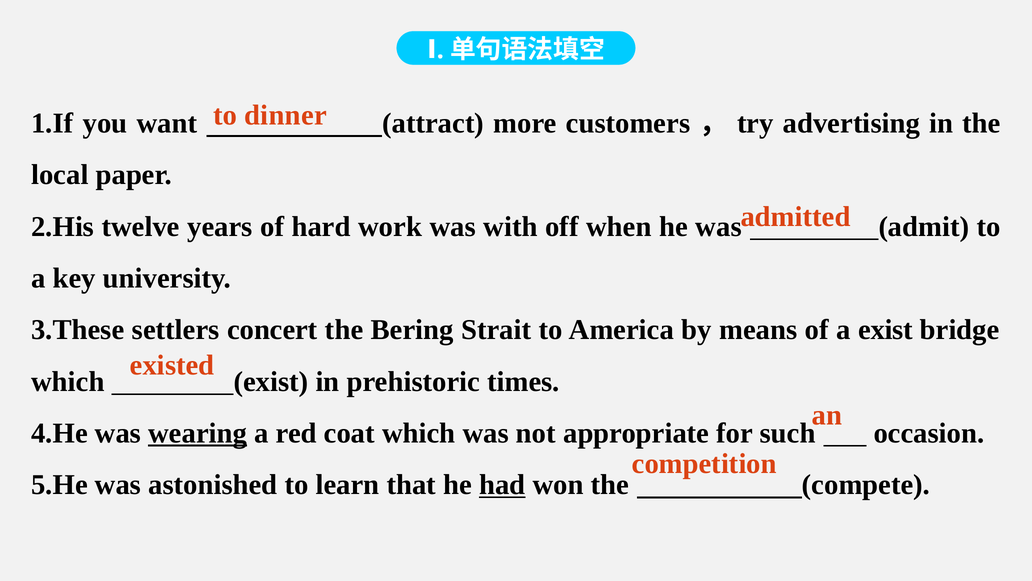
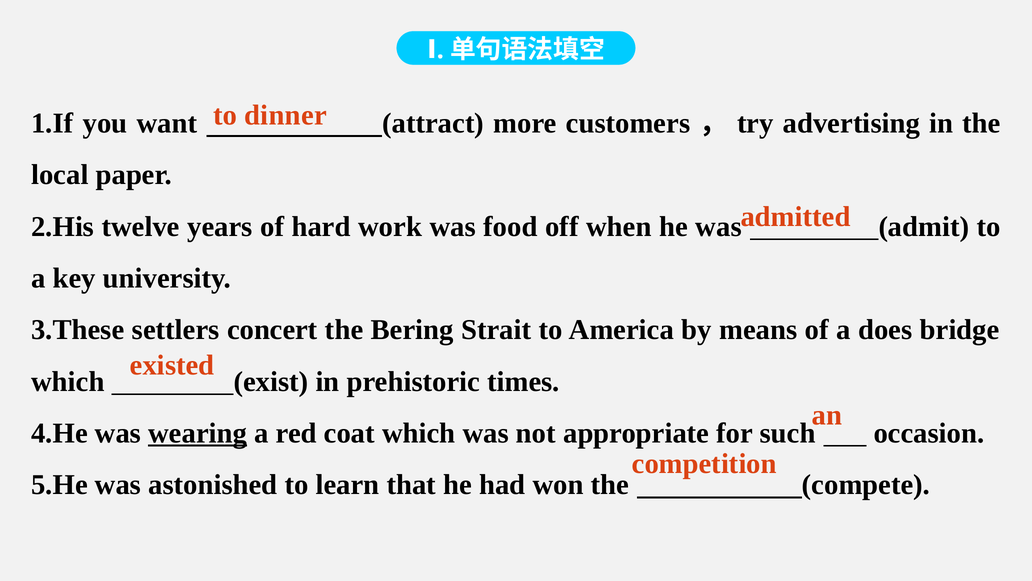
with: with -> food
a exist: exist -> does
had underline: present -> none
